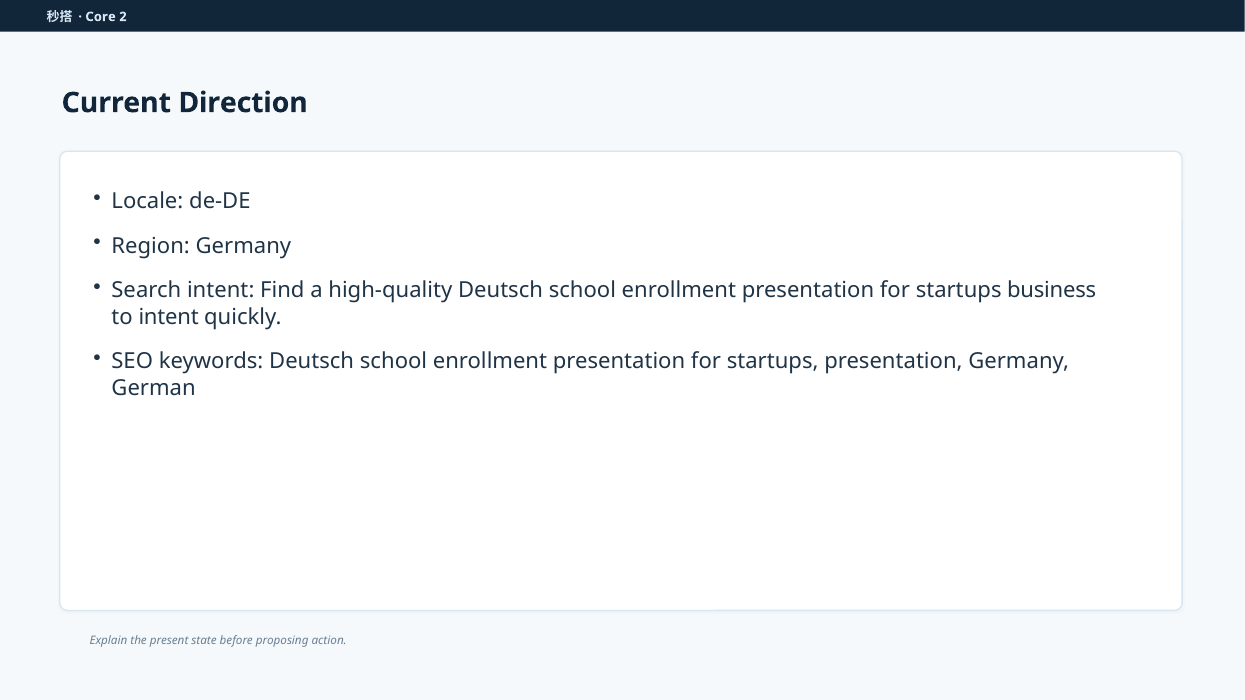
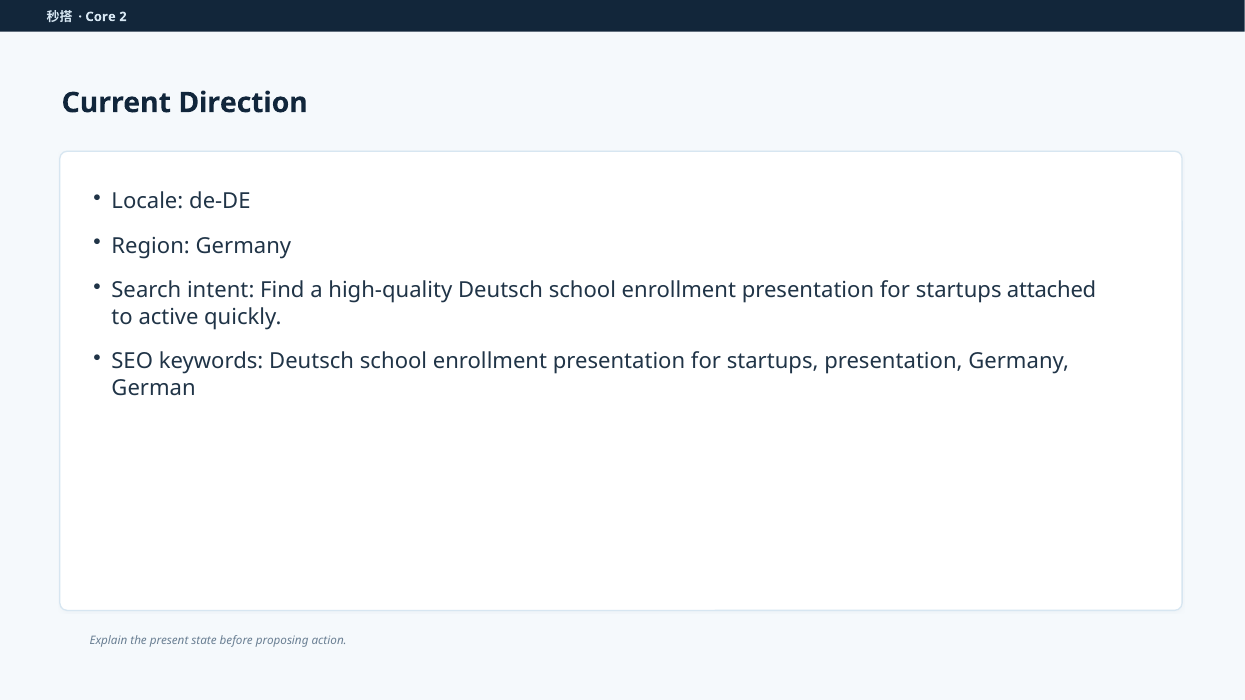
business: business -> attached
to intent: intent -> active
